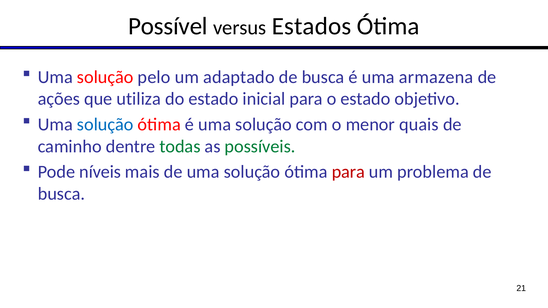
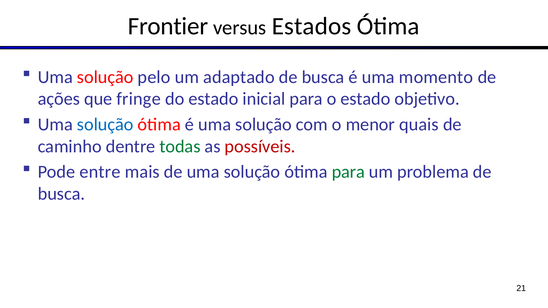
Possível: Possível -> Frontier
armazena: armazena -> momento
utiliza: utiliza -> fringe
possíveis colour: green -> red
níveis: níveis -> entre
para at (348, 172) colour: red -> green
